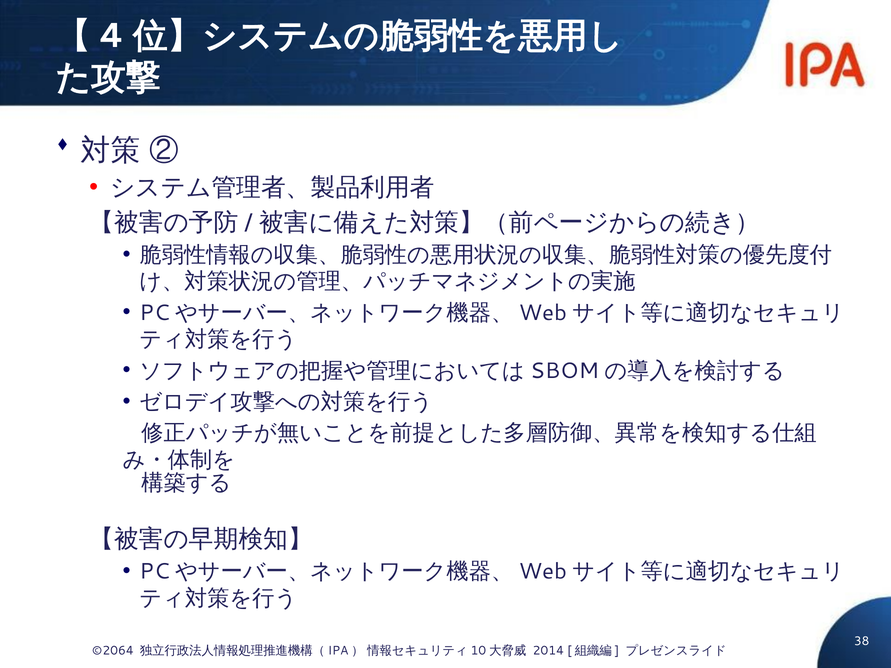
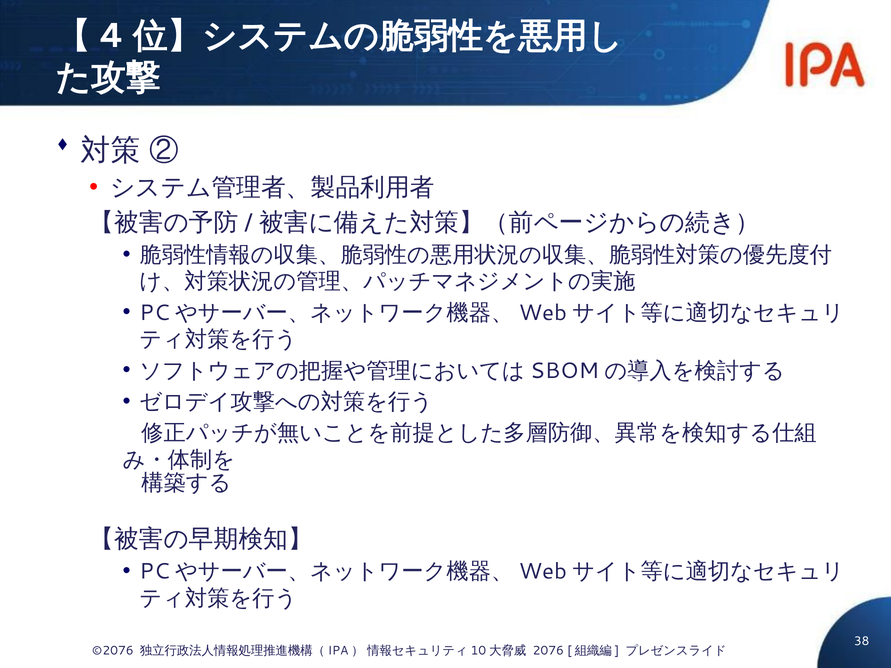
©2064: ©2064 -> ©2076
2014: 2014 -> 2076
